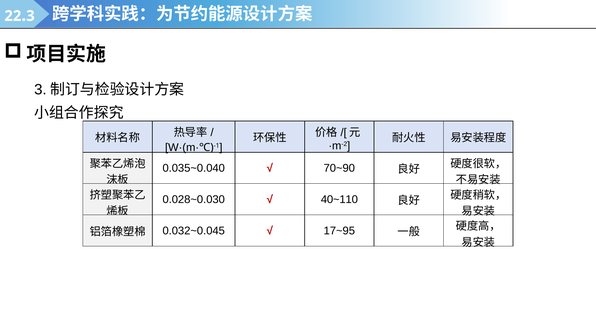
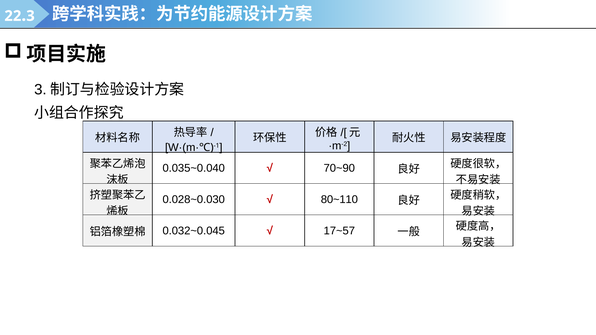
40~110: 40~110 -> 80~110
17~95: 17~95 -> 17~57
